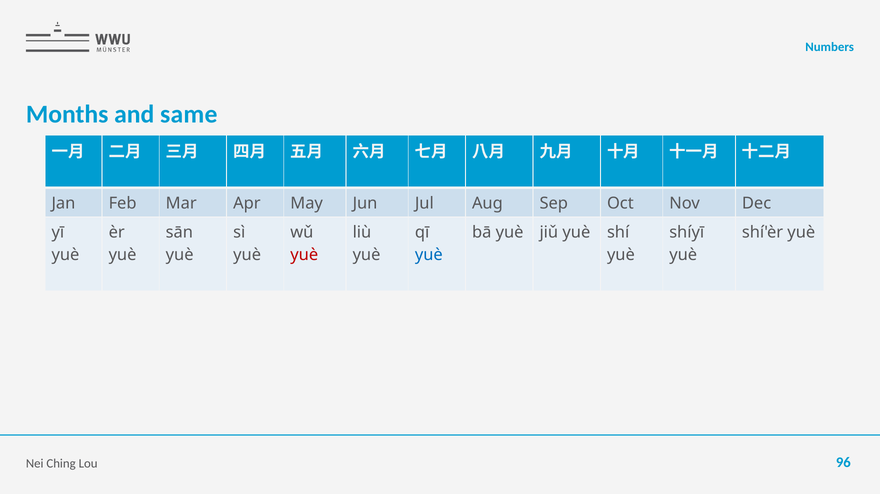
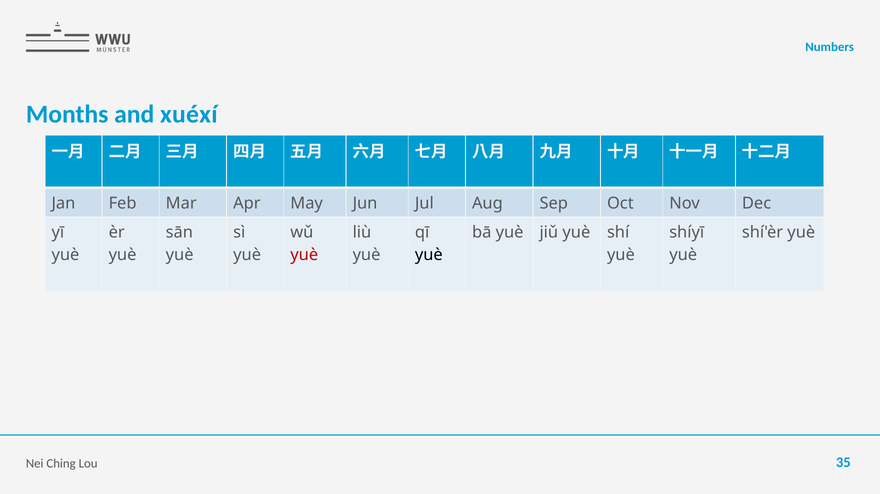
same: same -> xuéxí
yuè at (429, 255) colour: blue -> black
96: 96 -> 35
